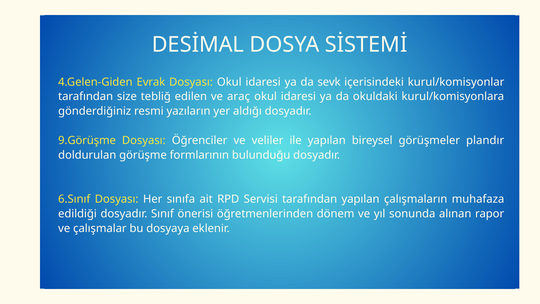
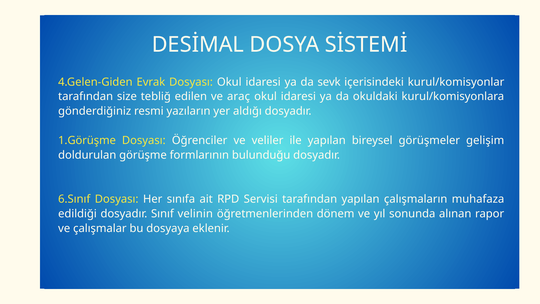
9.Görüşme: 9.Görüşme -> 1.Görüşme
plandır: plandır -> gelişim
önerisi: önerisi -> velinin
